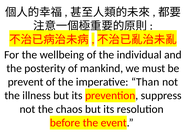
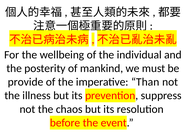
prevent: prevent -> provide
